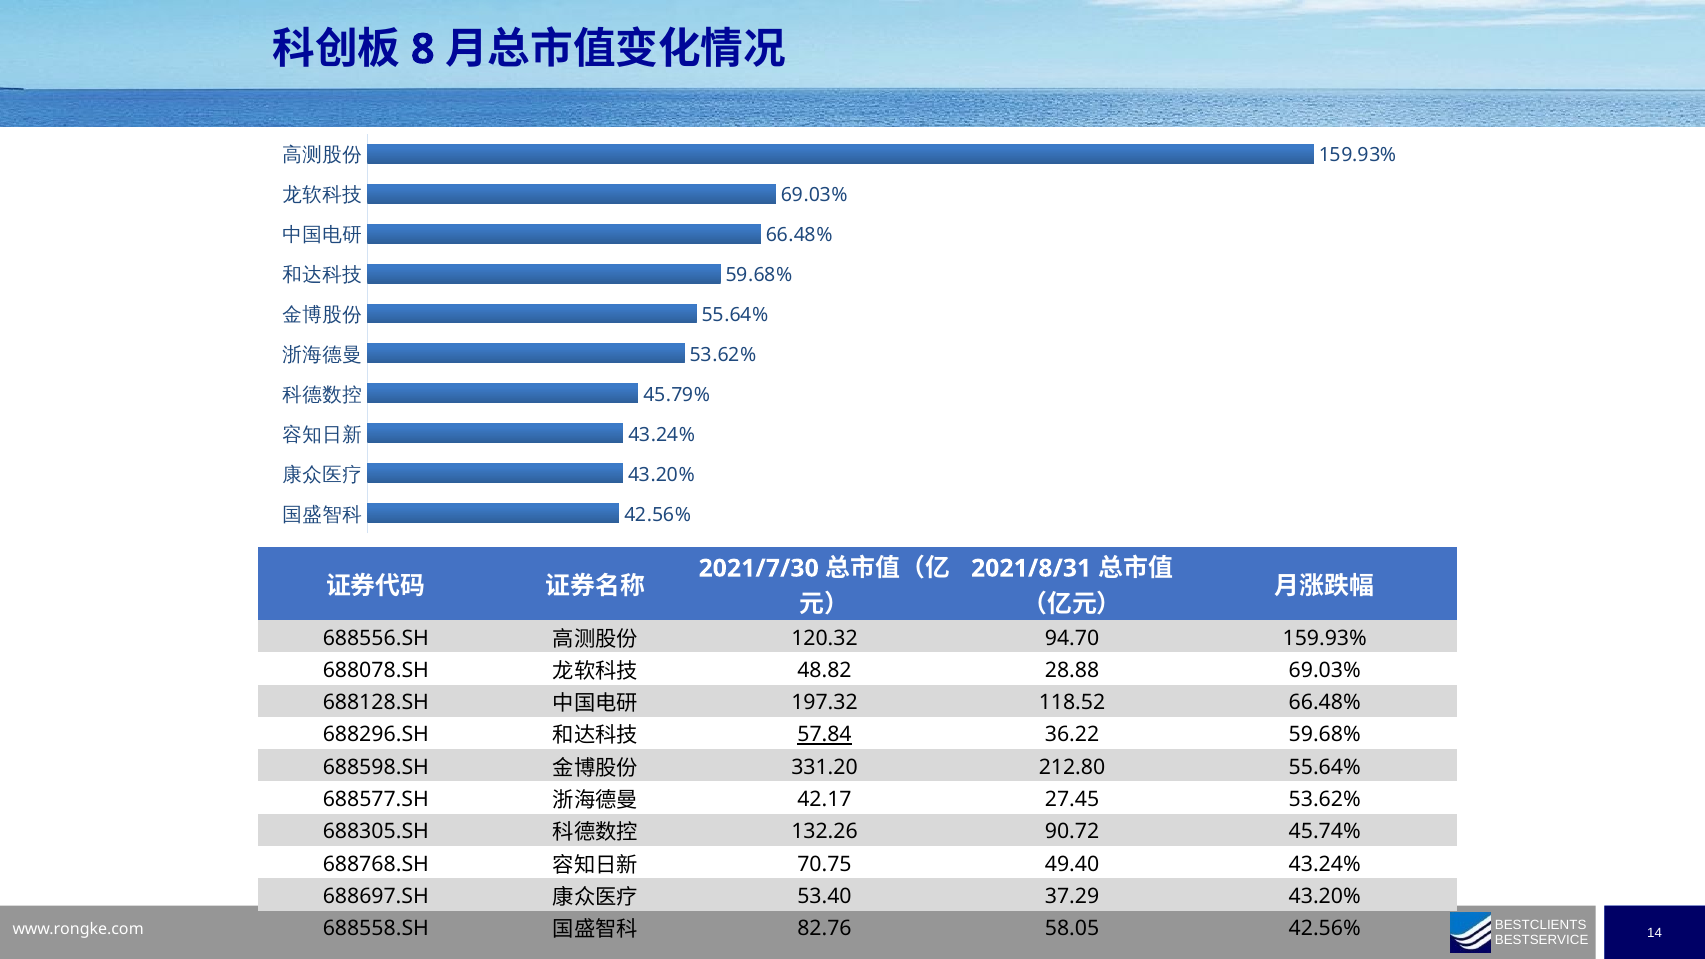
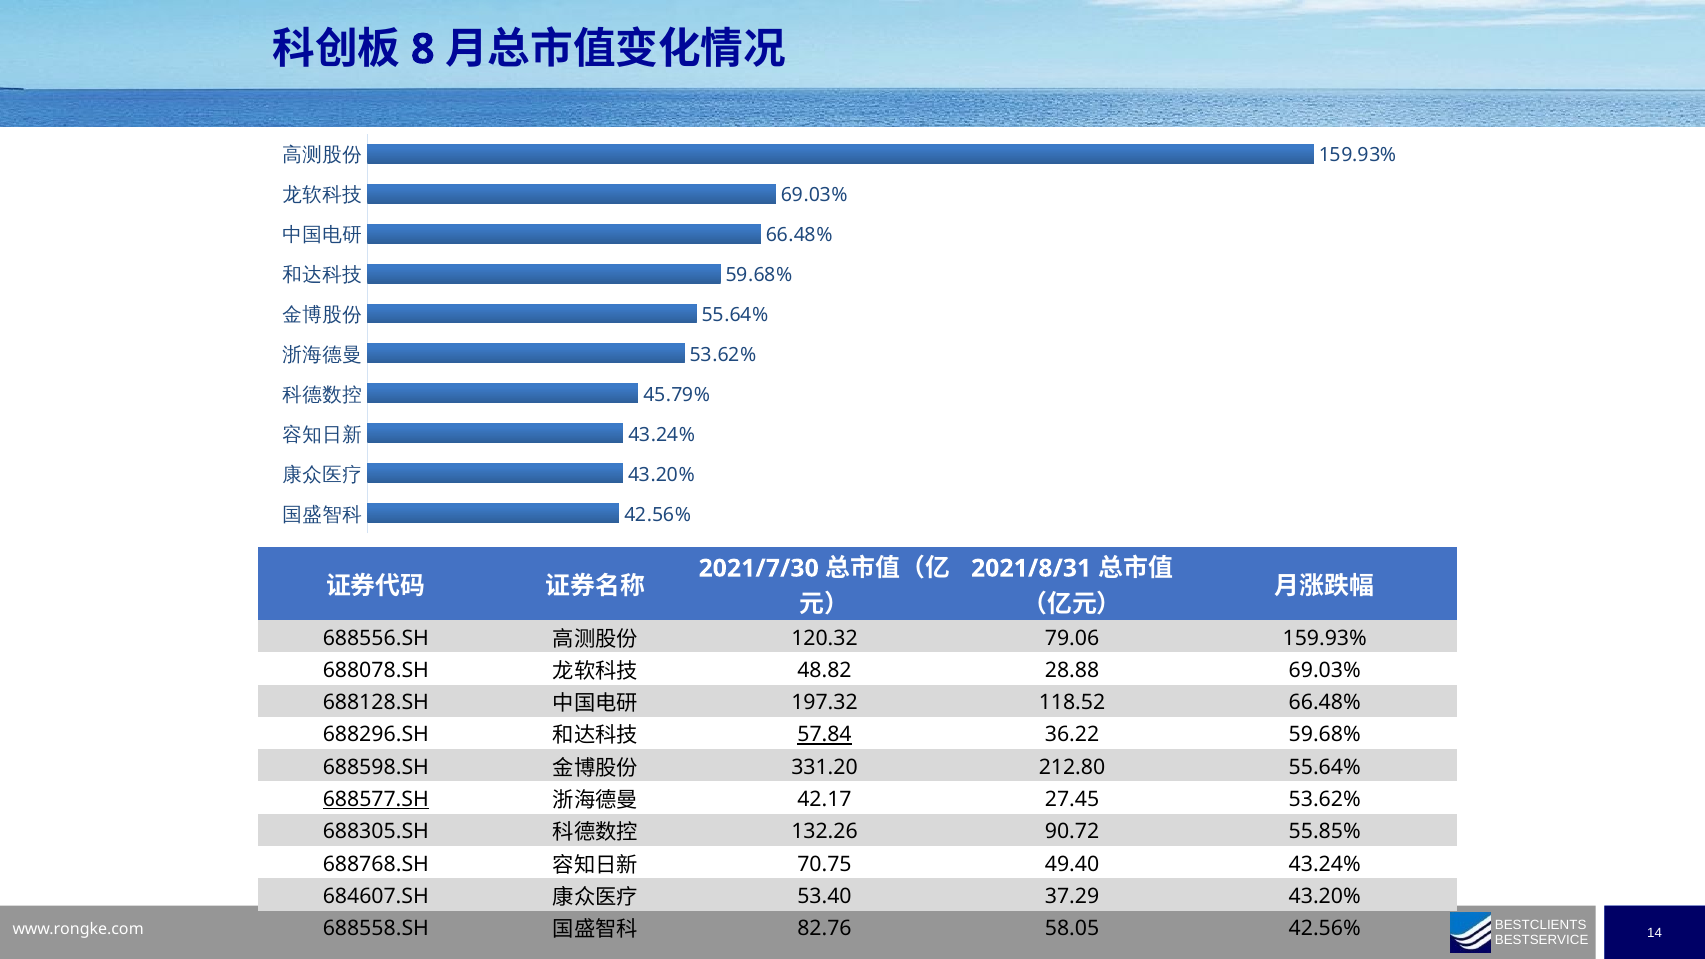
94.70: 94.70 -> 79.06
688577.SH underline: none -> present
45.74%: 45.74% -> 55.85%
688697.SH: 688697.SH -> 684607.SH
